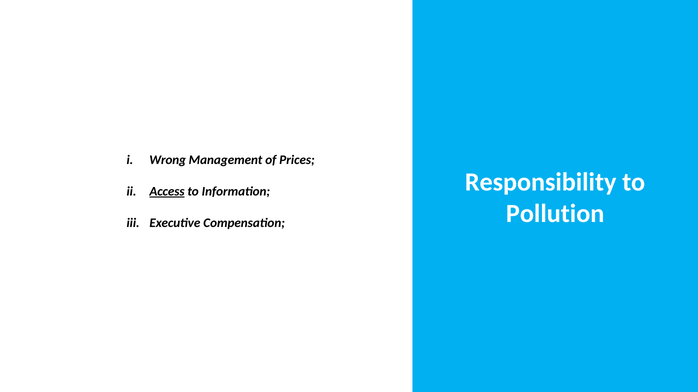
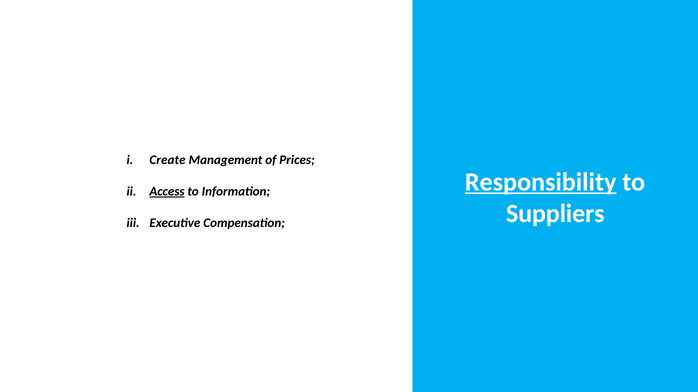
Wrong: Wrong -> Create
Responsibility underline: none -> present
Pollution: Pollution -> Suppliers
